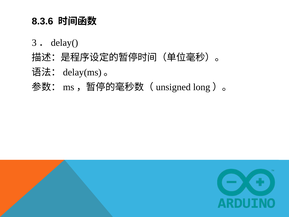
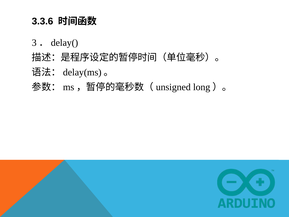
8.3.6: 8.3.6 -> 3.3.6
